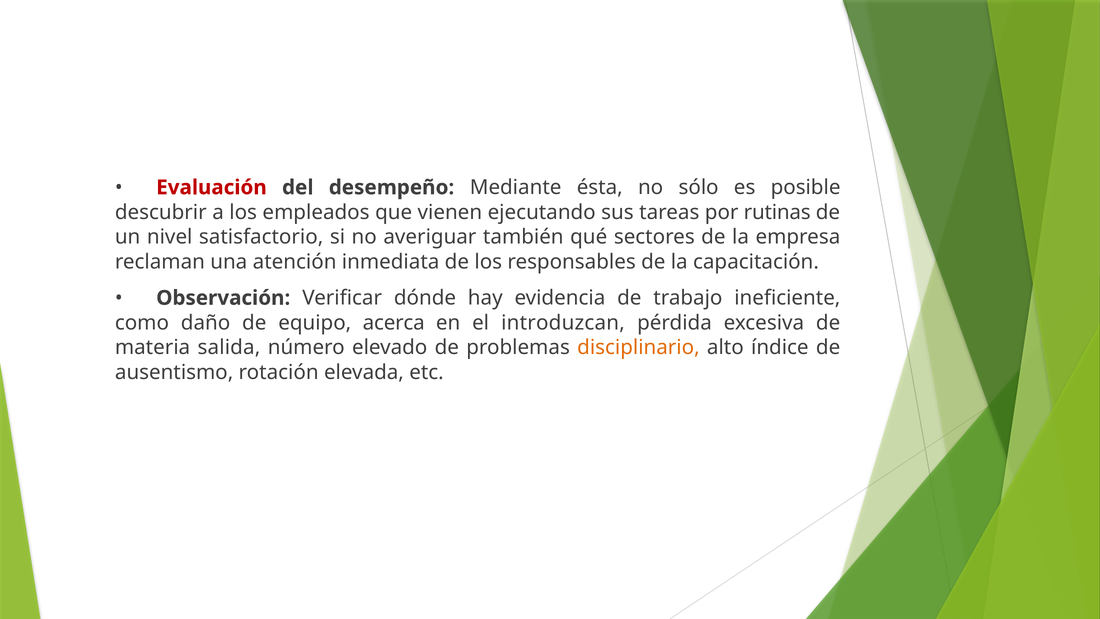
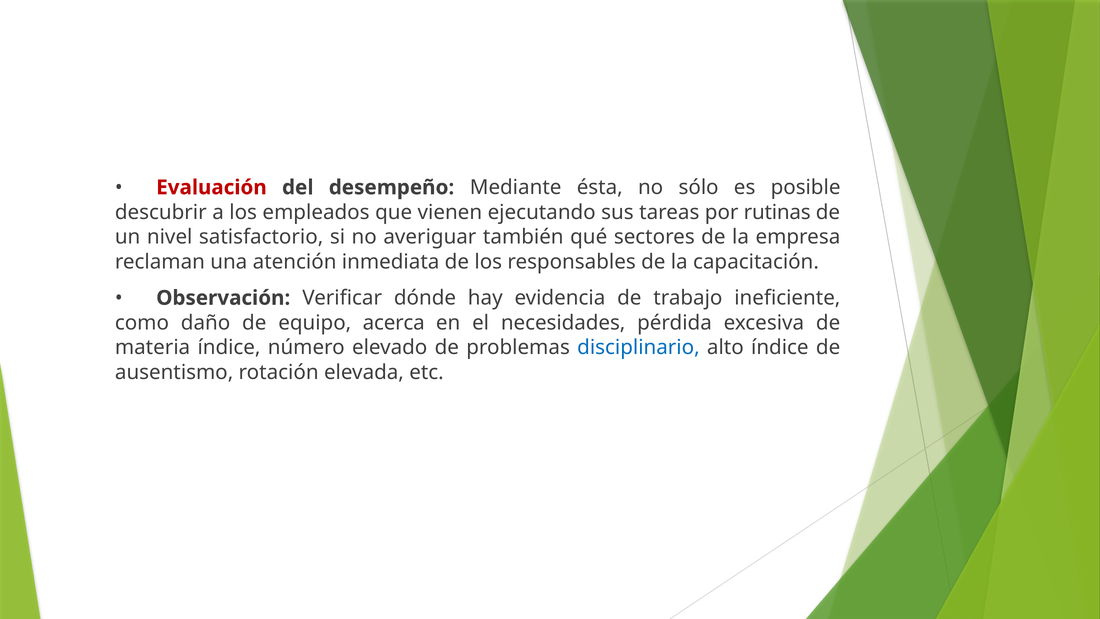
introduzcan: introduzcan -> necesidades
materia salida: salida -> índice
disciplinario colour: orange -> blue
